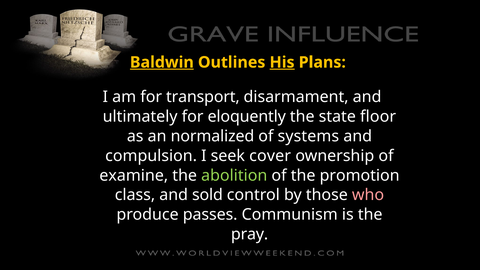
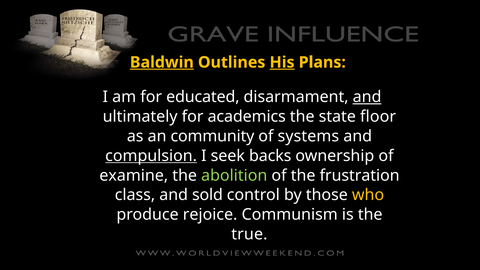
transport: transport -> educated
and at (367, 97) underline: none -> present
eloquently: eloquently -> academics
normalized: normalized -> community
compulsion underline: none -> present
cover: cover -> backs
promotion: promotion -> frustration
who colour: pink -> yellow
passes: passes -> rejoice
pray: pray -> true
